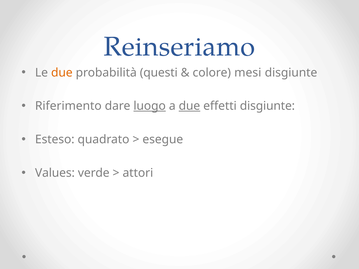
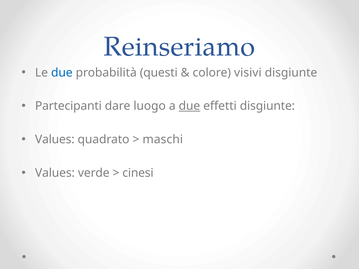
due at (62, 73) colour: orange -> blue
mesi: mesi -> visivi
Riferimento: Riferimento -> Partecipanti
luogo underline: present -> none
Esteso at (55, 140): Esteso -> Values
esegue: esegue -> maschi
attori: attori -> cinesi
